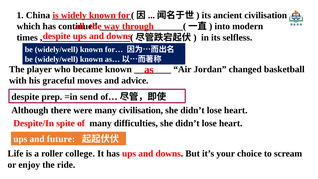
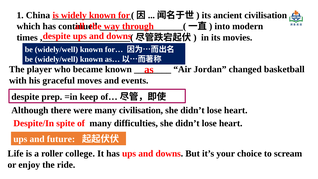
selfless: selfless -> movies
advice: advice -> events
send: send -> keep
